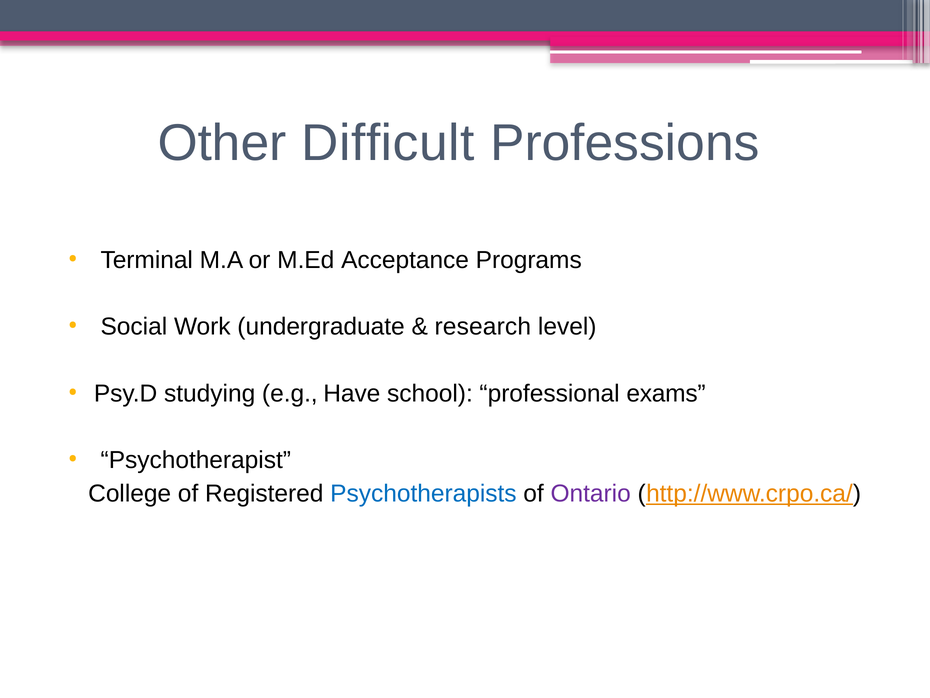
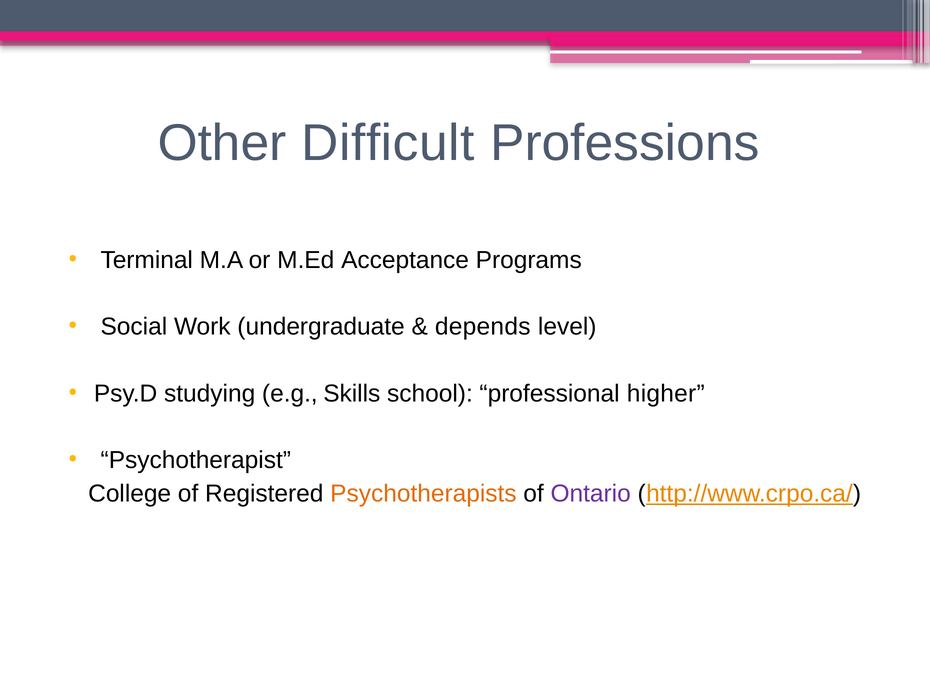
research: research -> depends
Have: Have -> Skills
exams: exams -> higher
Psychotherapists colour: blue -> orange
